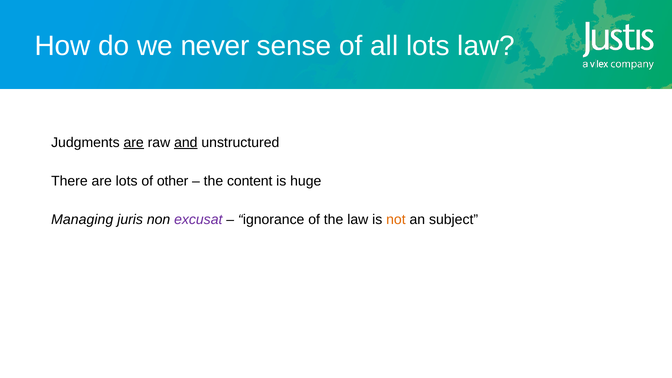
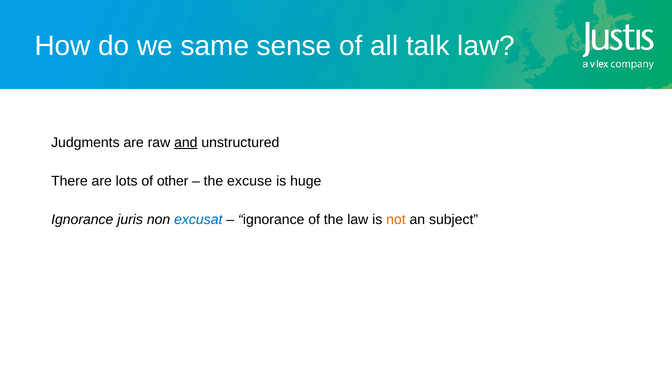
never: never -> same
all lots: lots -> talk
are at (134, 143) underline: present -> none
content: content -> excuse
Managing at (82, 220): Managing -> Ignorance
excusat colour: purple -> blue
